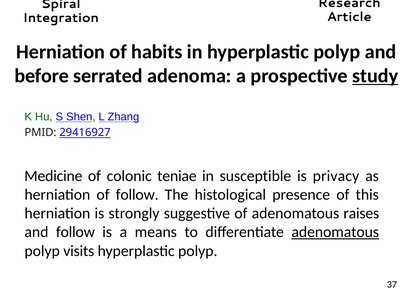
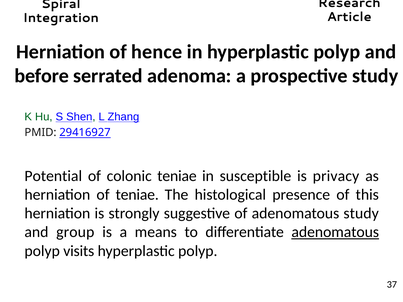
habits: habits -> hence
study at (375, 76) underline: present -> none
Medicine: Medicine -> Potential
of follow: follow -> teniae
adenomatous raises: raises -> study
and follow: follow -> group
